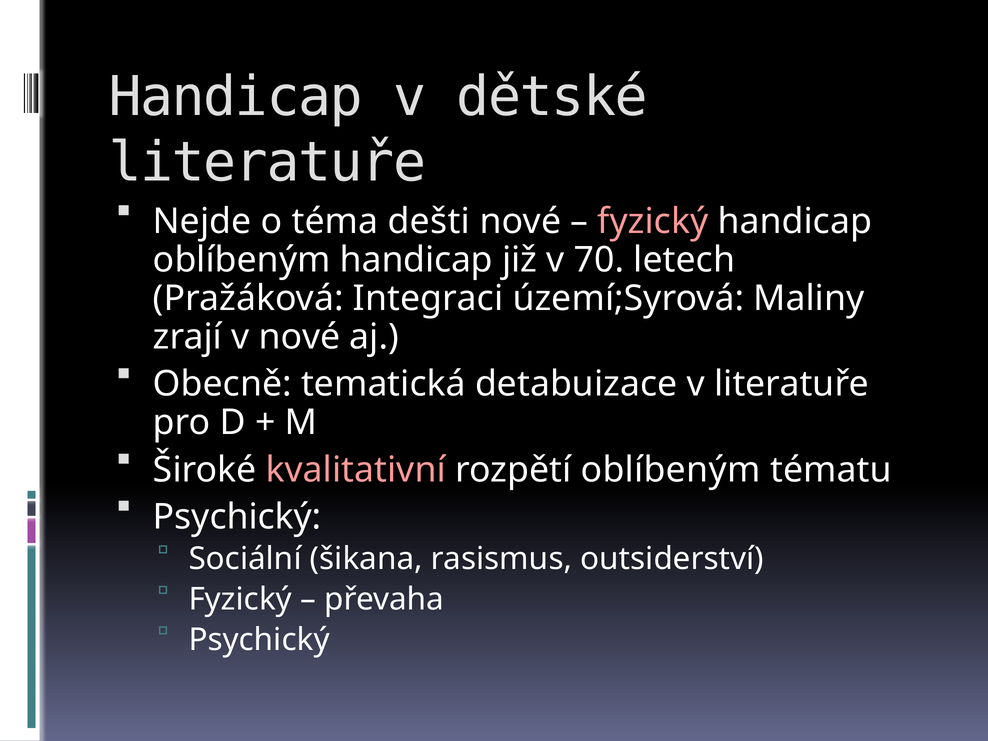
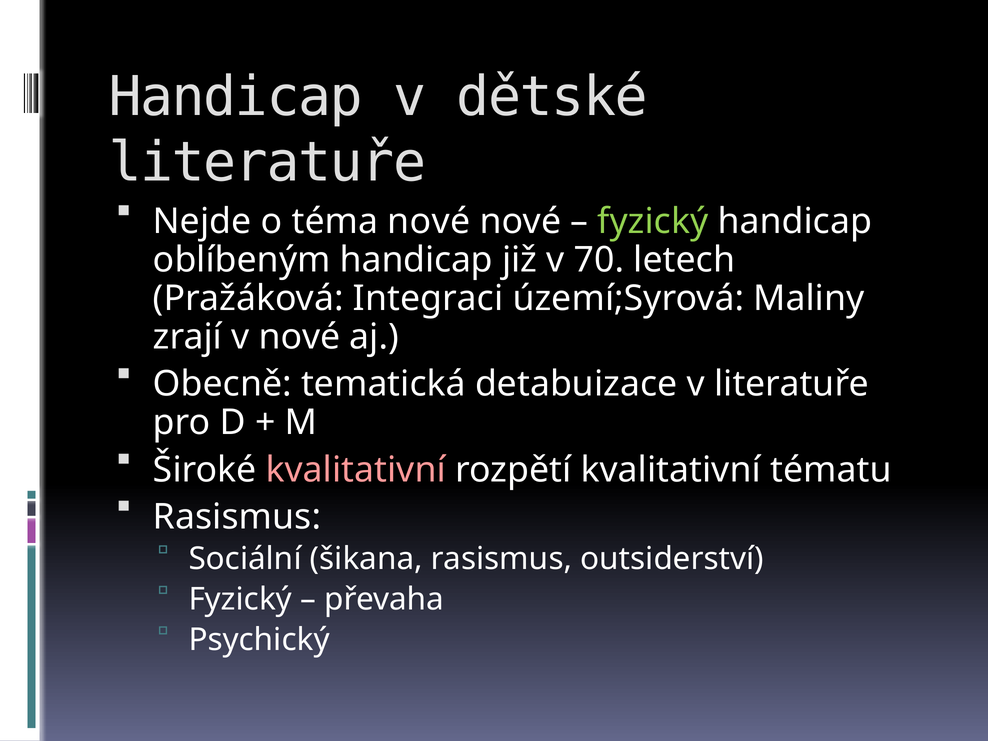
téma dešti: dešti -> nové
fyzický at (653, 221) colour: pink -> light green
rozpětí oblíbeným: oblíbeným -> kvalitativní
Psychický at (237, 517): Psychický -> Rasismus
